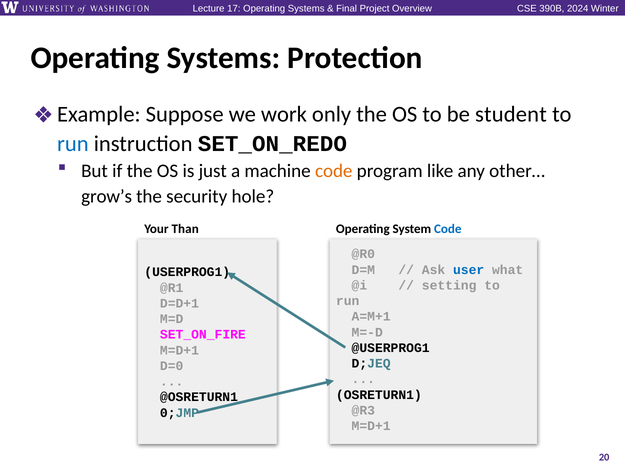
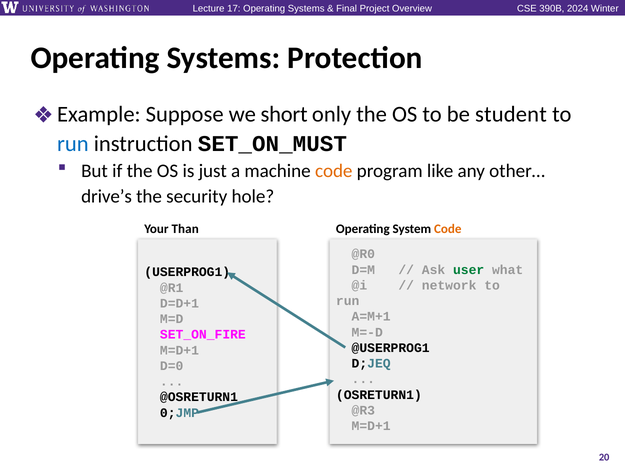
work: work -> short
SET_ON_REDO: SET_ON_REDO -> SET_ON_MUST
grow’s: grow’s -> drive’s
Code at (448, 229) colour: blue -> orange
user colour: blue -> green
setting: setting -> network
